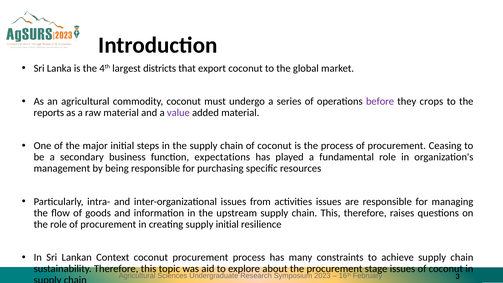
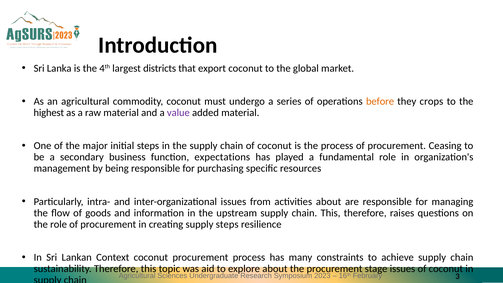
before colour: purple -> orange
reports: reports -> highest
activities issues: issues -> about
supply initial: initial -> steps
